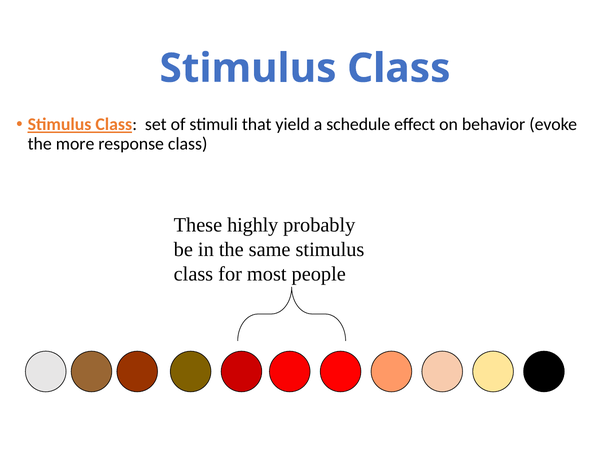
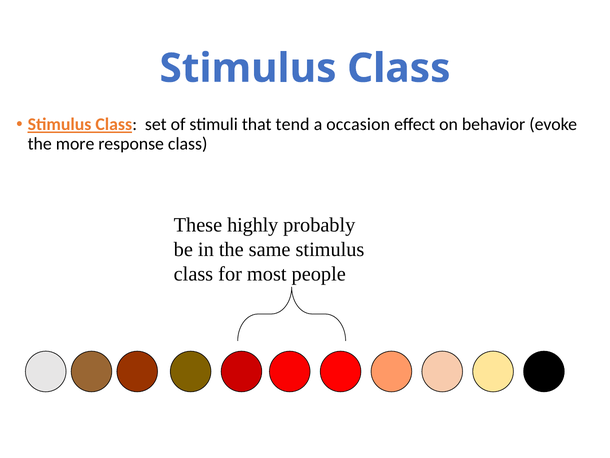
yield: yield -> tend
schedule: schedule -> occasion
